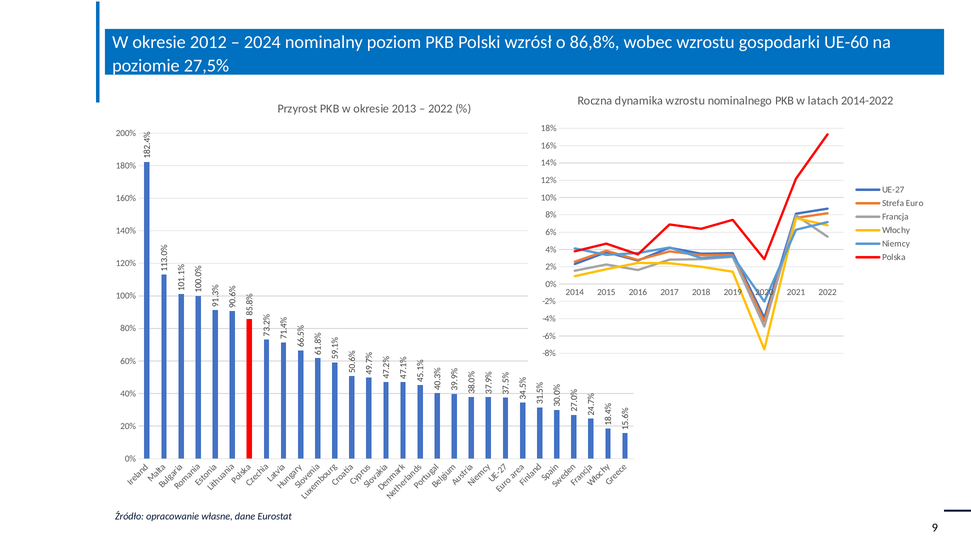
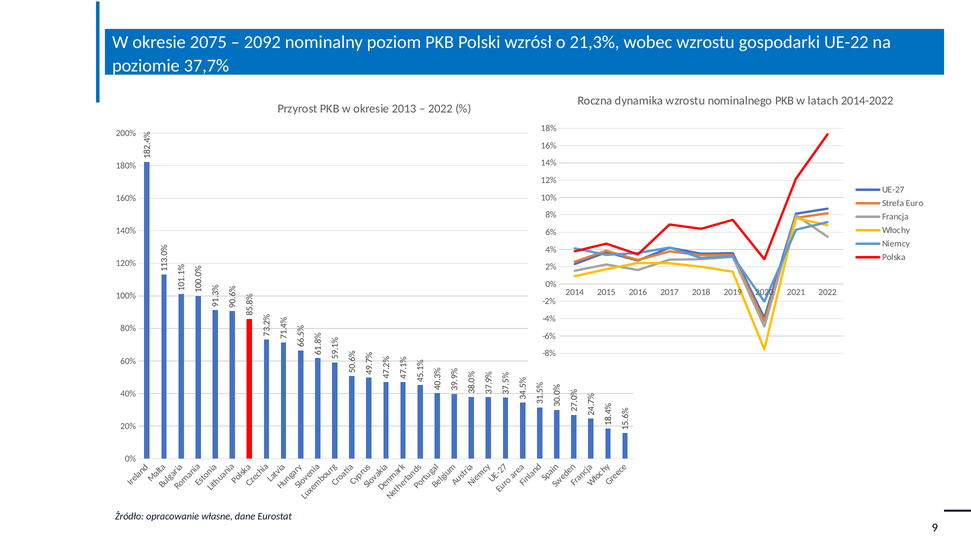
2012: 2012 -> 2075
2024: 2024 -> 2092
86,8%: 86,8% -> 21,3%
UE-60: UE-60 -> UE-22
27,5%: 27,5% -> 37,7%
